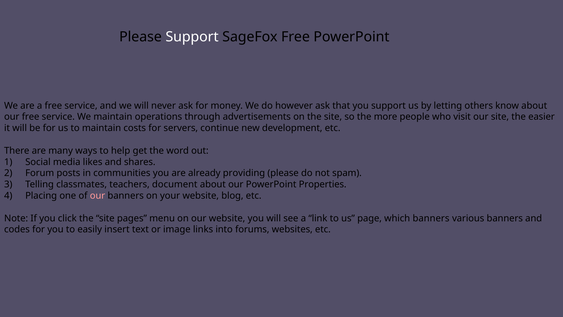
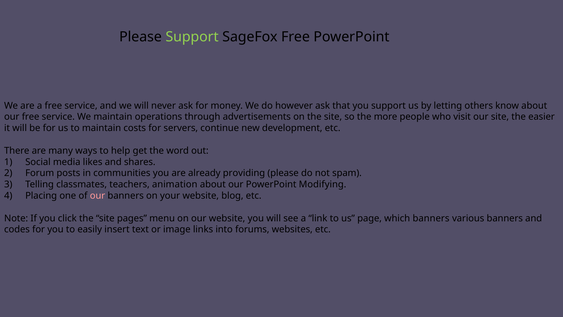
Support at (192, 37) colour: white -> light green
document: document -> animation
Properties: Properties -> Modifying
